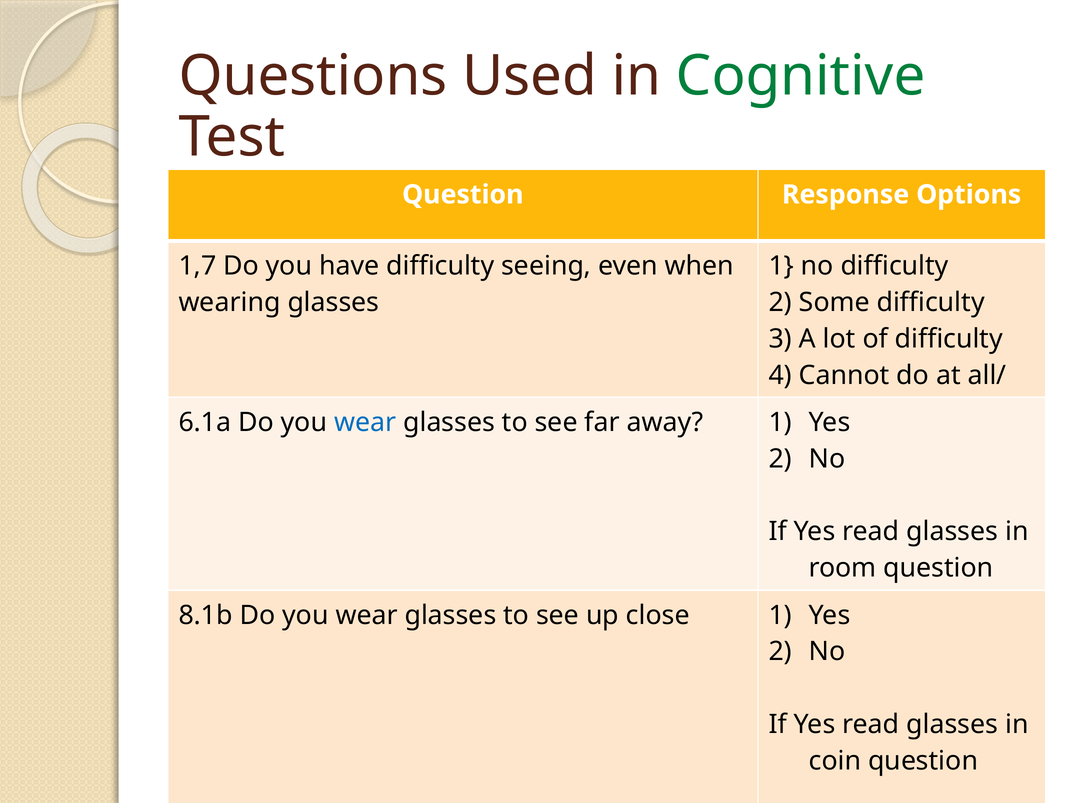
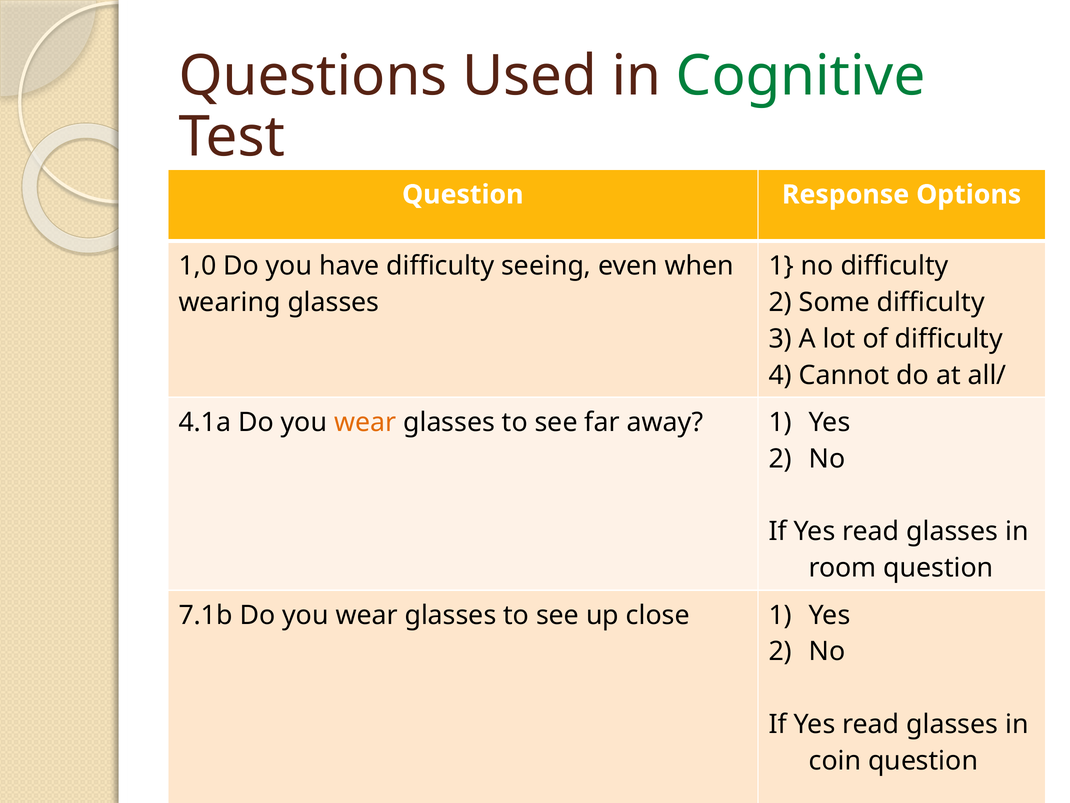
1,7: 1,7 -> 1,0
6.1a: 6.1a -> 4.1a
wear at (365, 422) colour: blue -> orange
8.1b: 8.1b -> 7.1b
